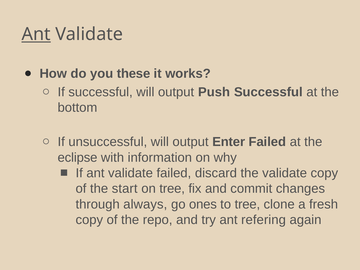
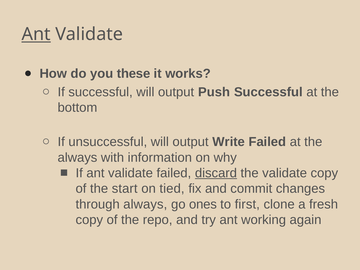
Enter: Enter -> Write
eclipse at (78, 157): eclipse -> always
discard underline: none -> present
on tree: tree -> tied
to tree: tree -> first
refering: refering -> working
